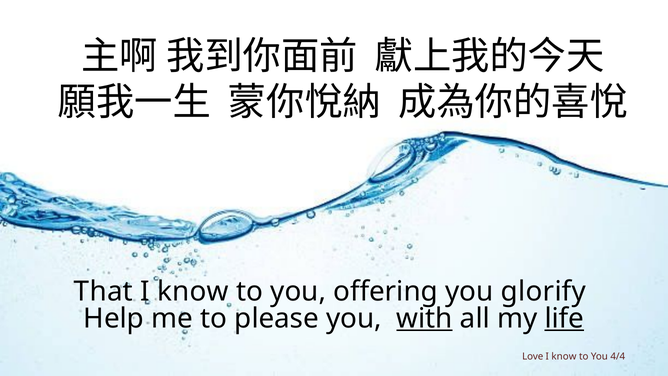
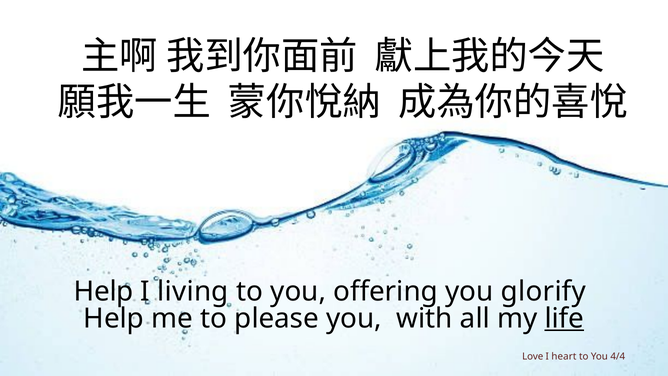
That at (103, 291): That -> Help
know at (193, 291): know -> living
with underline: present -> none
know at (564, 356): know -> heart
